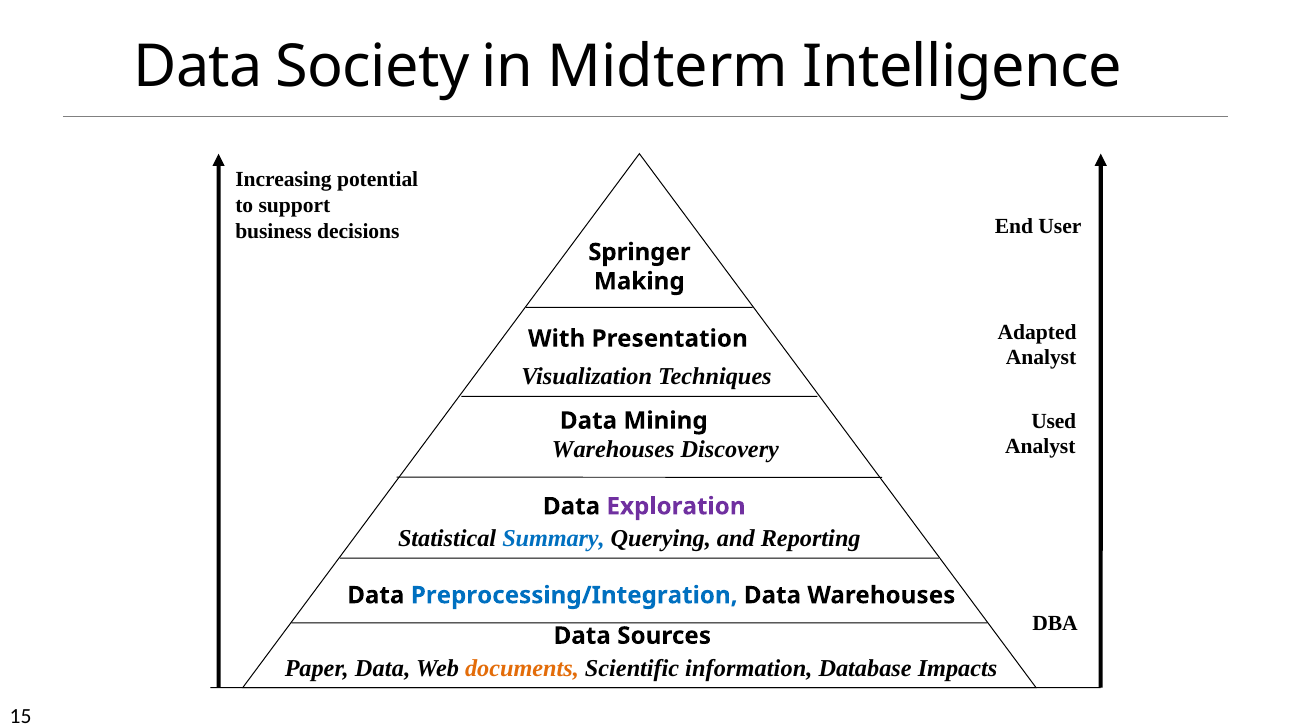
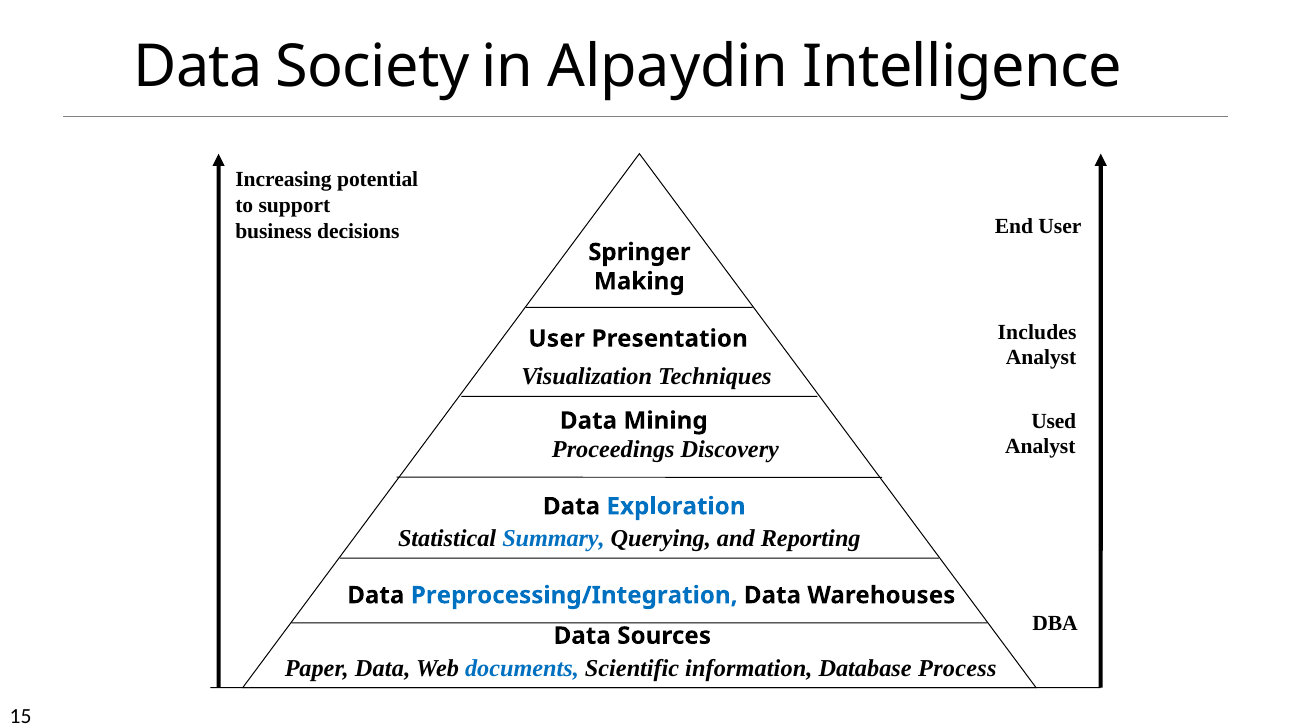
Midterm: Midterm -> Alpaydin
Adapted: Adapted -> Includes
With at (557, 339): With -> User
Warehouses at (613, 450): Warehouses -> Proceedings
Exploration colour: purple -> blue
documents colour: orange -> blue
Impacts: Impacts -> Process
